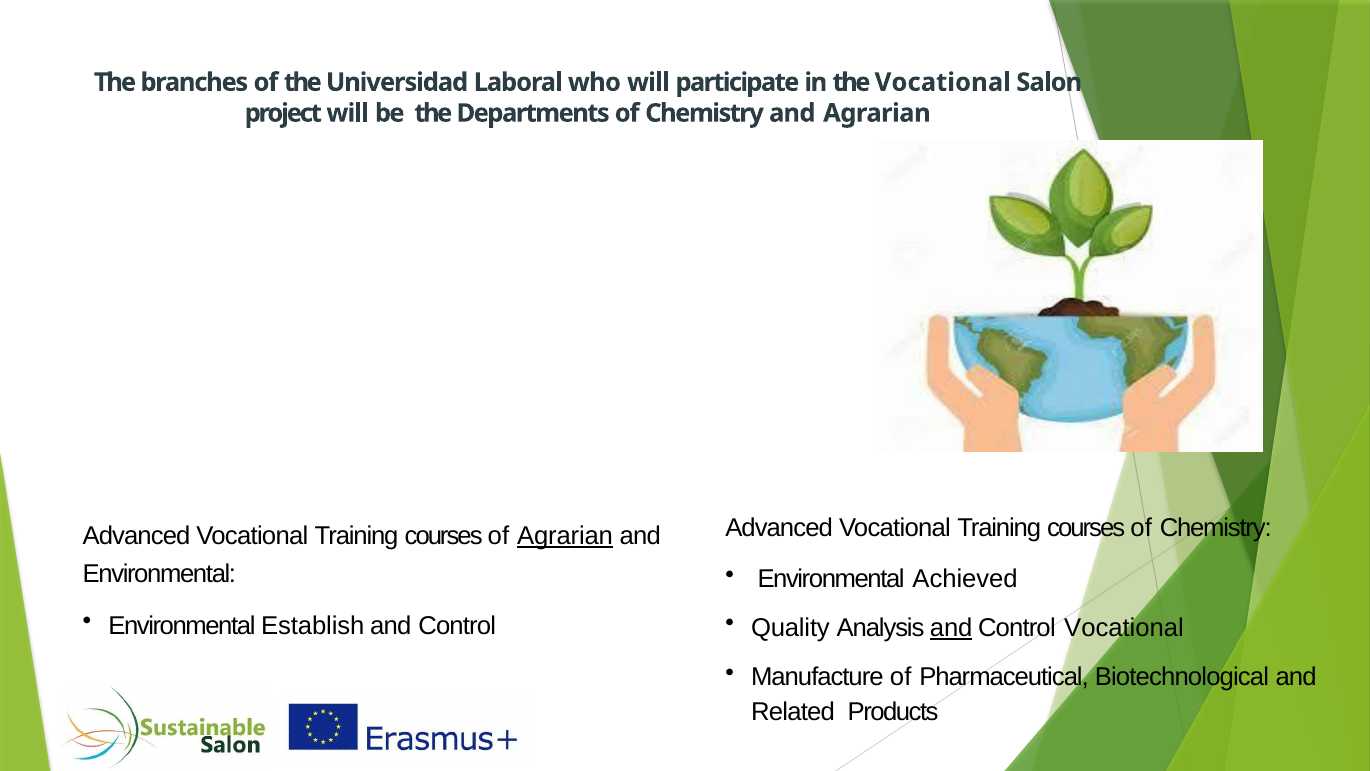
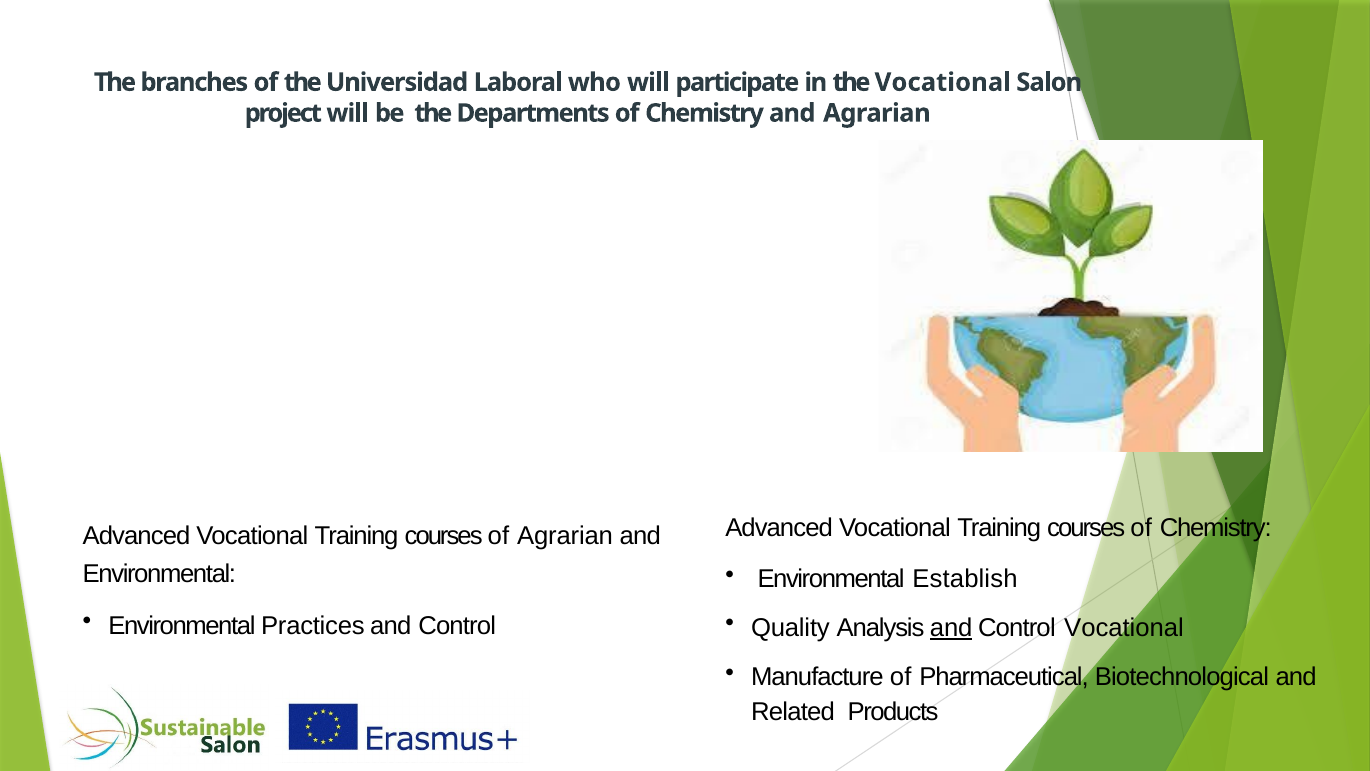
Agrarian at (565, 535) underline: present -> none
Achieved: Achieved -> Establish
Establish: Establish -> Practices
